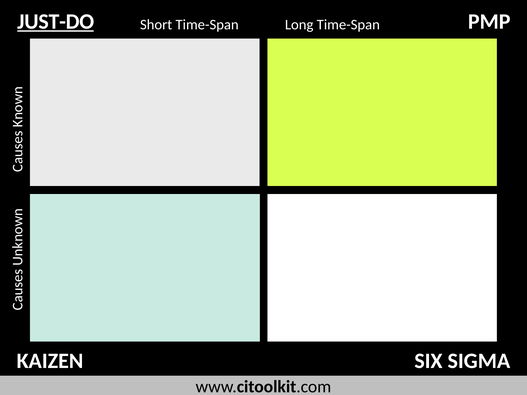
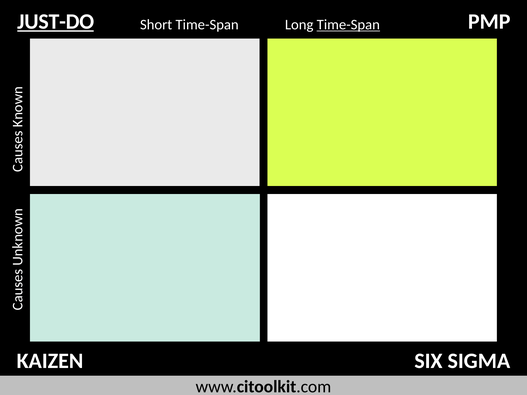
Time-Span at (348, 25) underline: none -> present
